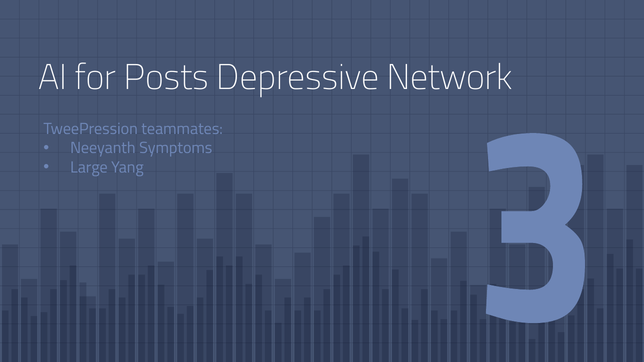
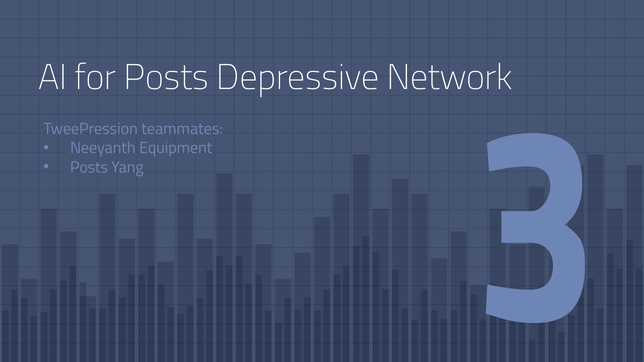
Symptoms: Symptoms -> Equipment
Large at (89, 168): Large -> Posts
